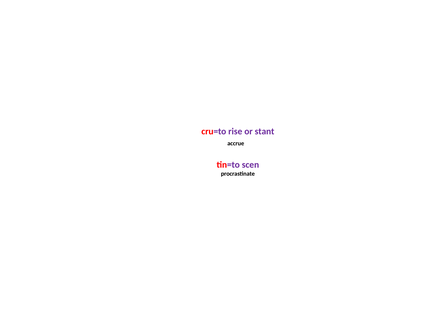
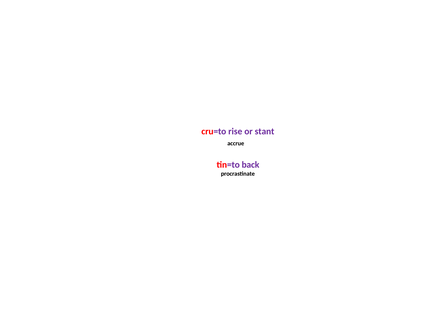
scen: scen -> back
